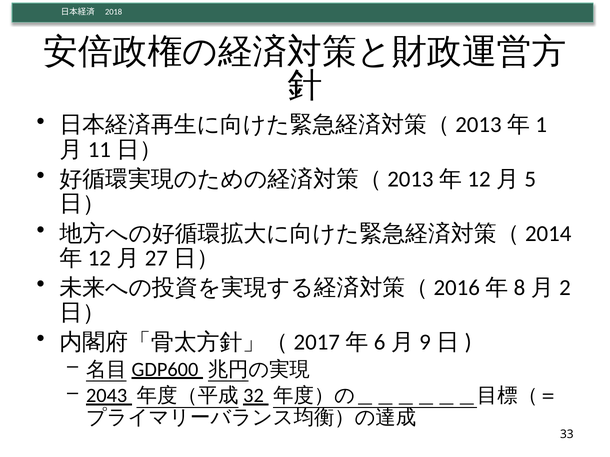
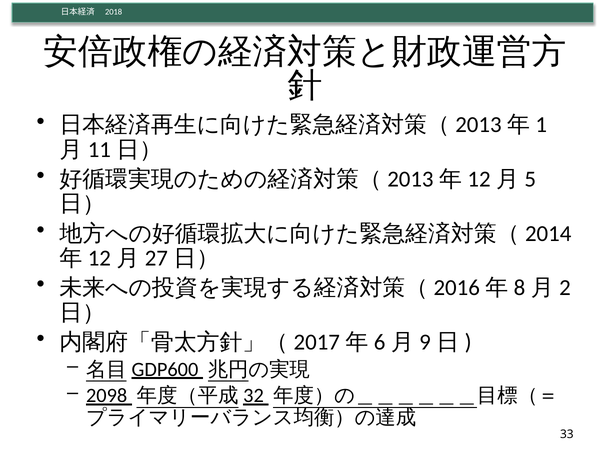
2043: 2043 -> 2098
